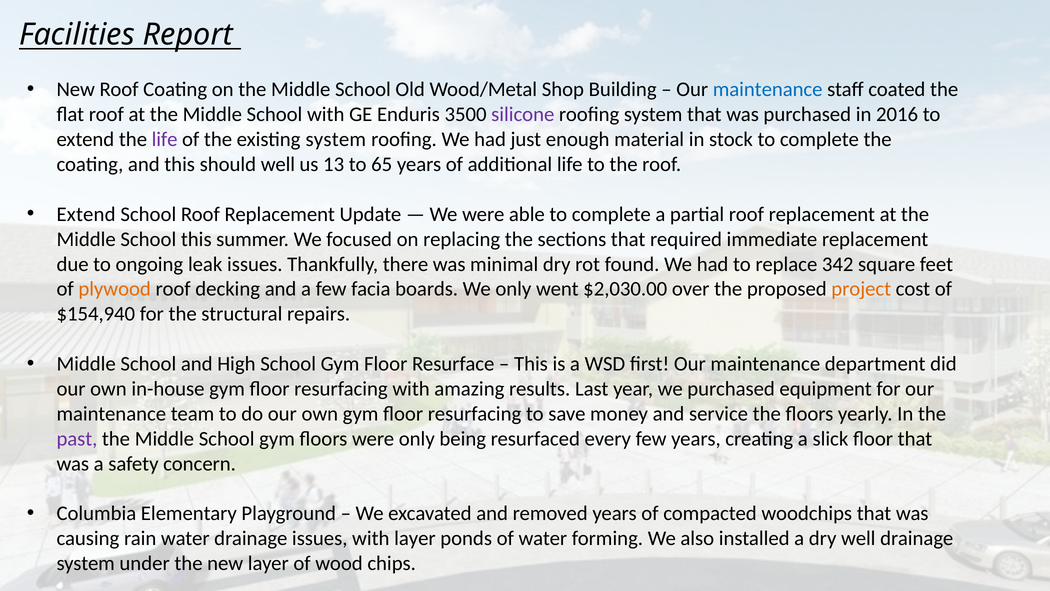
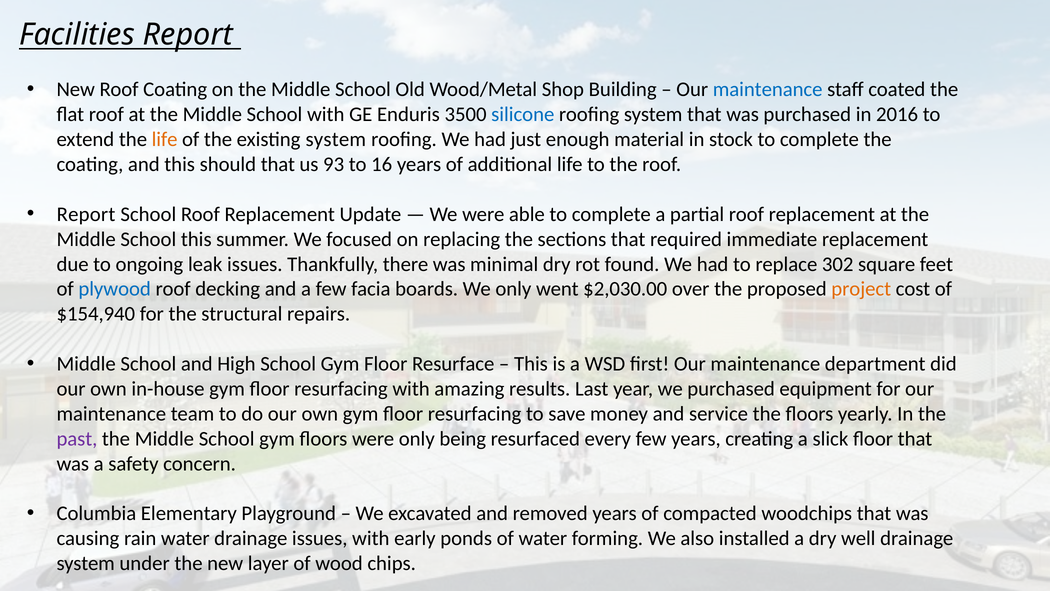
silicone colour: purple -> blue
life at (165, 139) colour: purple -> orange
should well: well -> that
13: 13 -> 93
65: 65 -> 16
Extend at (86, 214): Extend -> Report
342: 342 -> 302
plywood colour: orange -> blue
with layer: layer -> early
